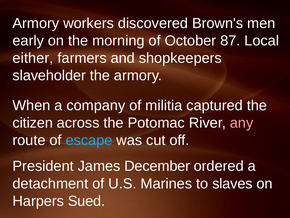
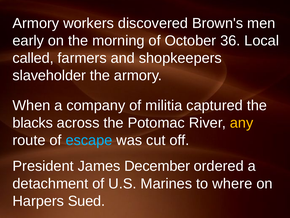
87: 87 -> 36
either: either -> called
citizen: citizen -> blacks
any colour: pink -> yellow
slaves: slaves -> where
